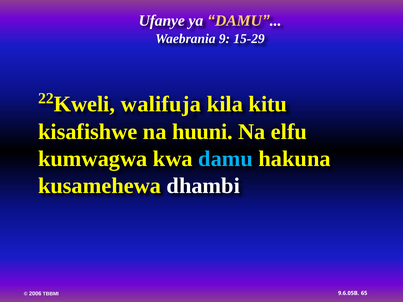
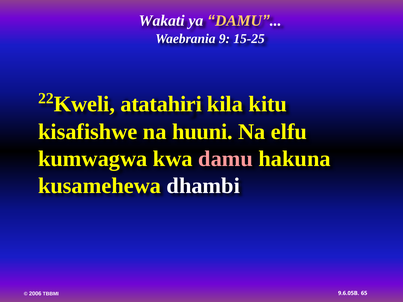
Ufanye: Ufanye -> Wakati
15-29: 15-29 -> 15-25
walifuja: walifuja -> atatahiri
damu at (226, 159) colour: light blue -> pink
